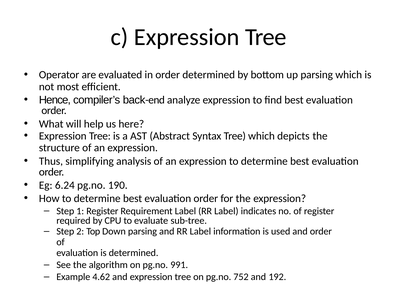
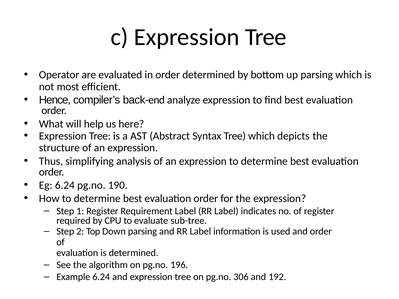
991: 991 -> 196
Example 4.62: 4.62 -> 6.24
752: 752 -> 306
